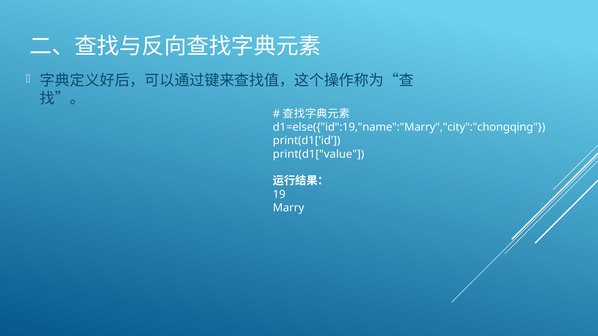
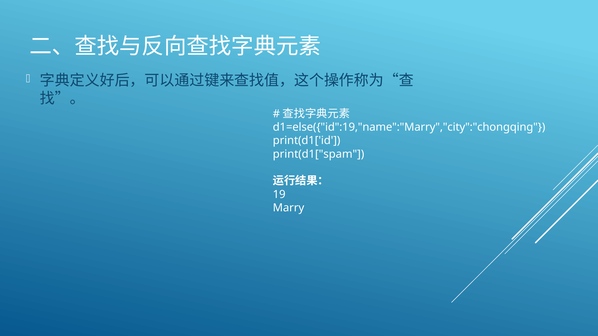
print(d1["value: print(d1["value -> print(d1["spam
